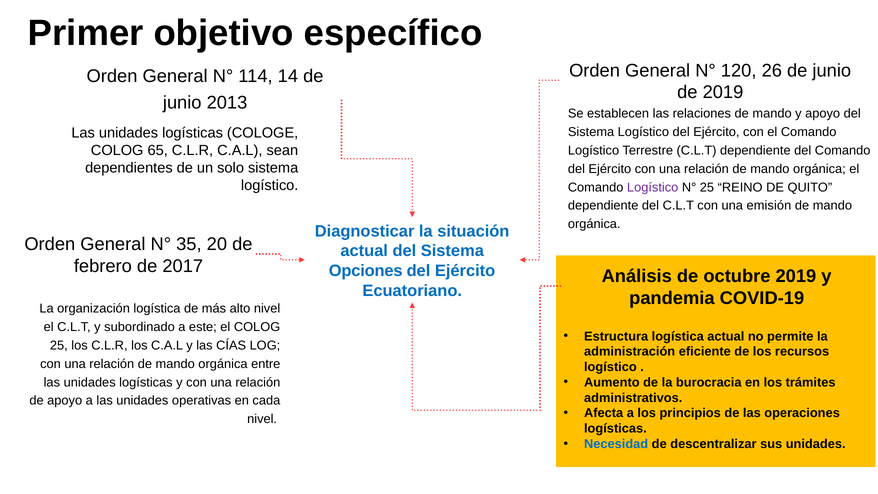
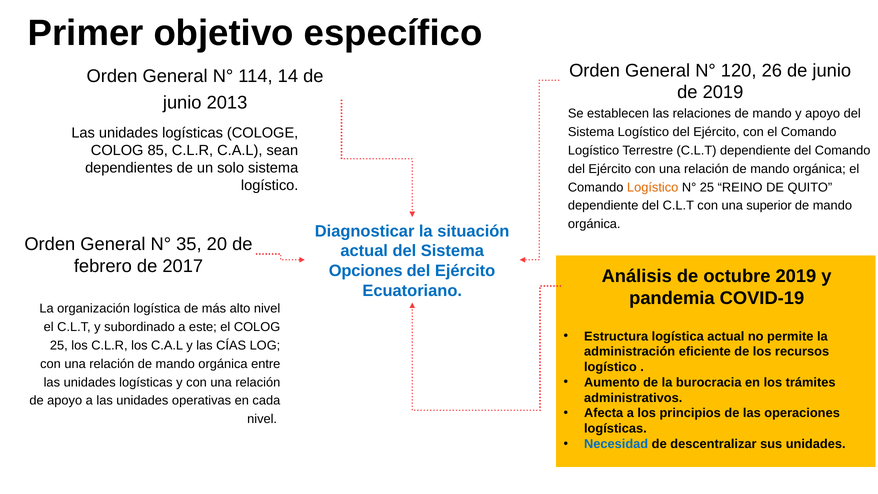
65: 65 -> 85
Logístico at (653, 187) colour: purple -> orange
emisión: emisión -> superior
